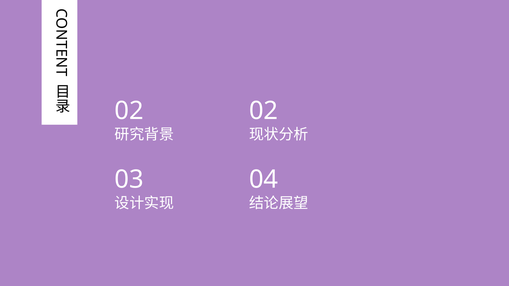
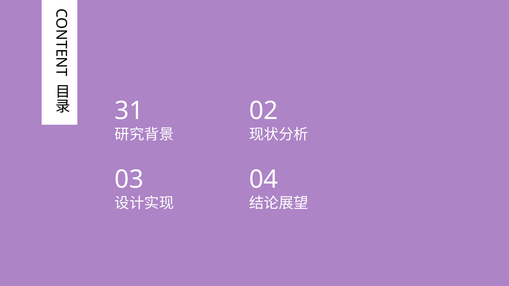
02 at (129, 111): 02 -> 31
